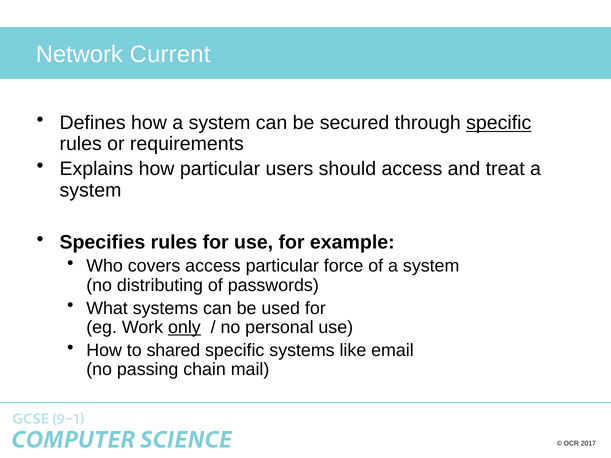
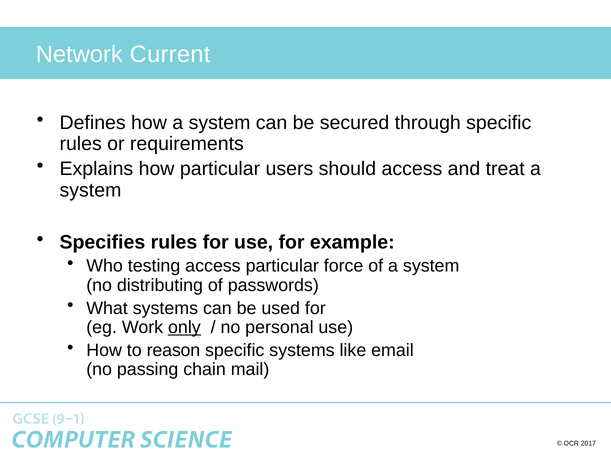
specific at (499, 123) underline: present -> none
covers: covers -> testing
shared: shared -> reason
